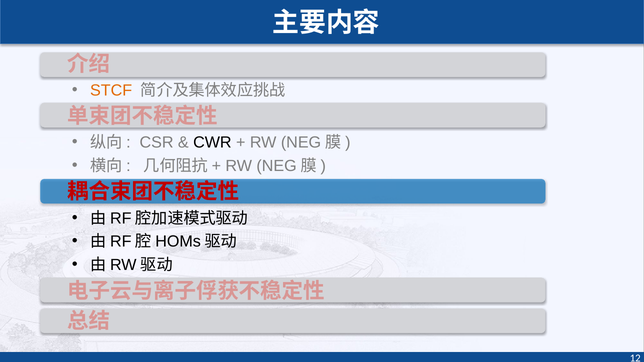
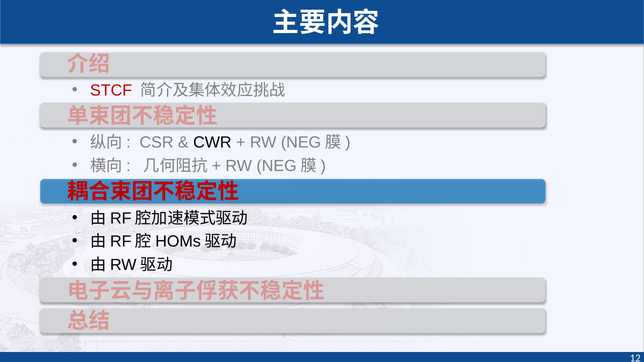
STCF colour: orange -> red
